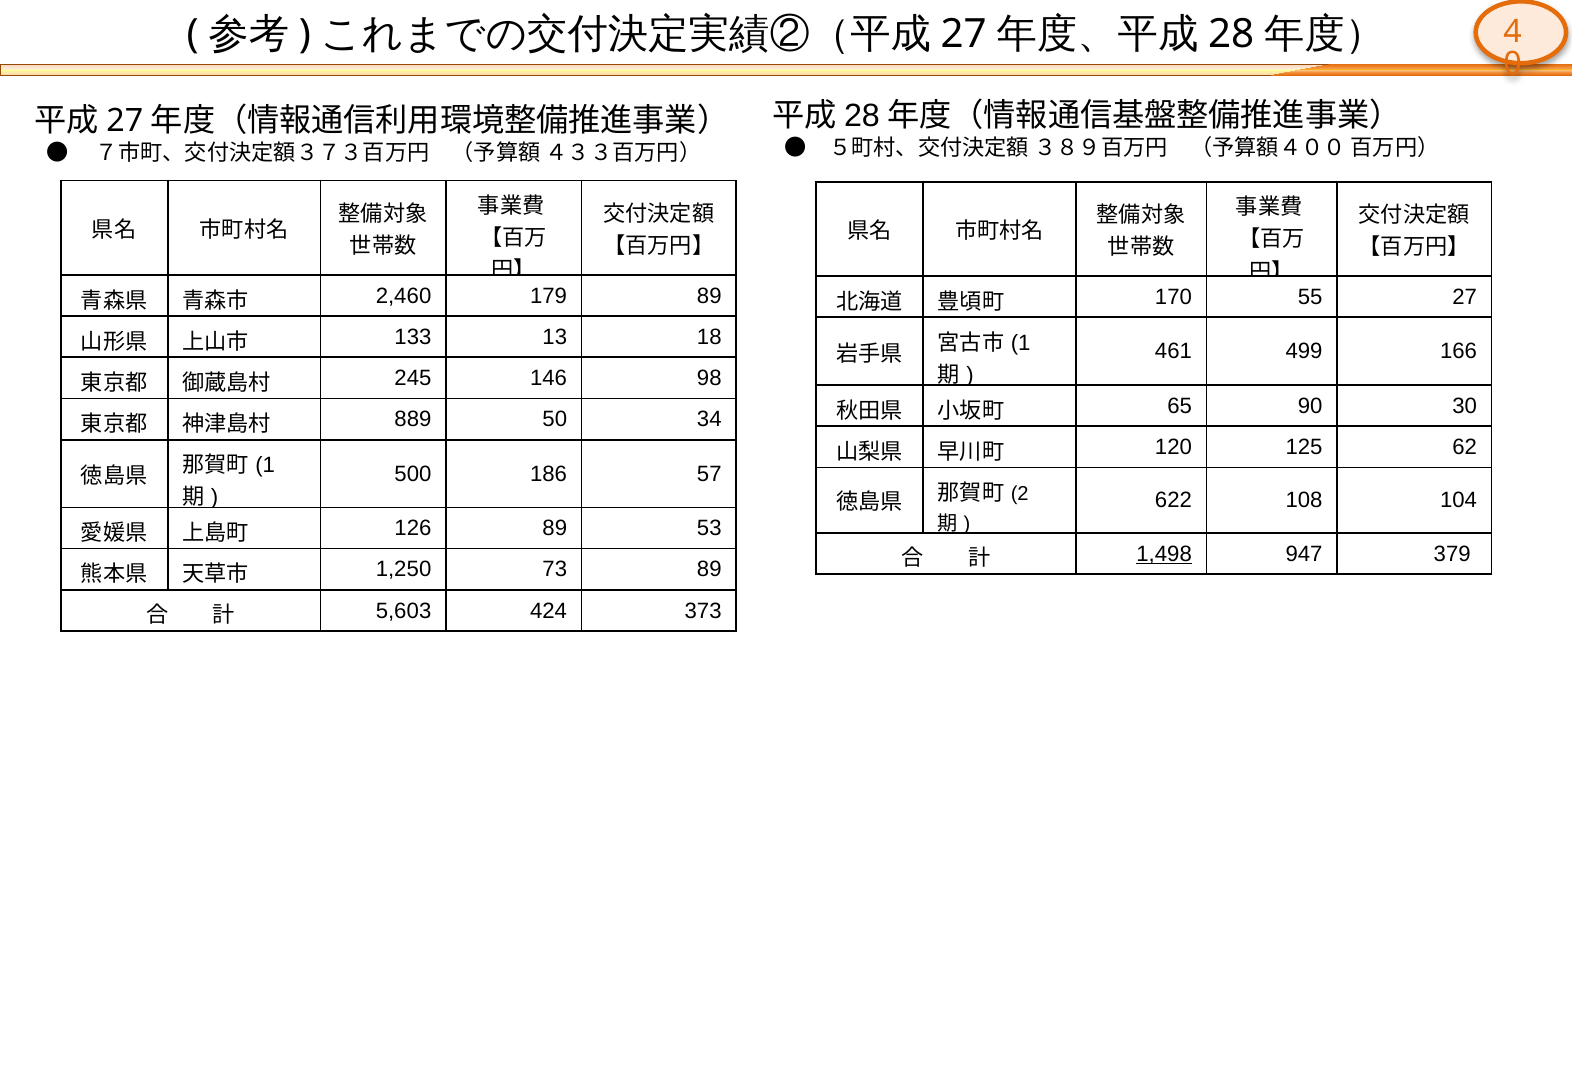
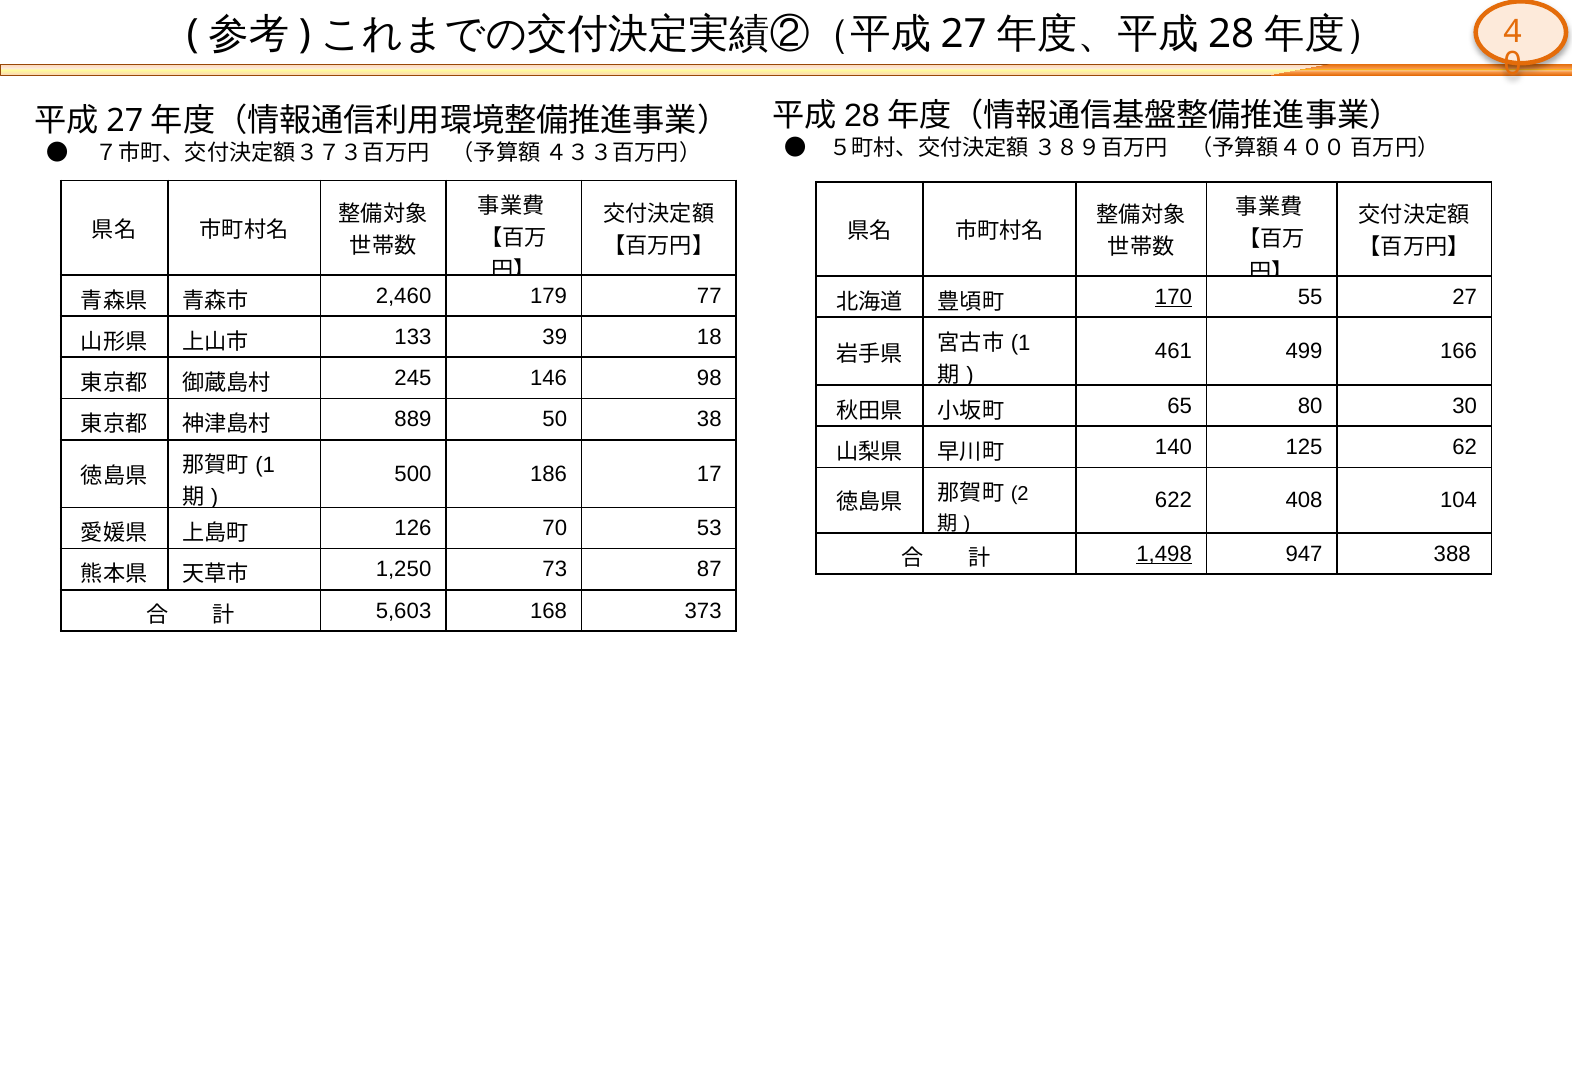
179 89: 89 -> 77
170 underline: none -> present
13: 13 -> 39
90: 90 -> 80
34: 34 -> 38
120: 120 -> 140
57: 57 -> 17
108: 108 -> 408
126 89: 89 -> 70
379: 379 -> 388
73 89: 89 -> 87
424: 424 -> 168
